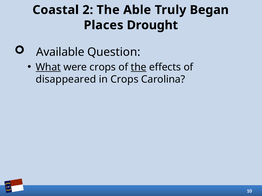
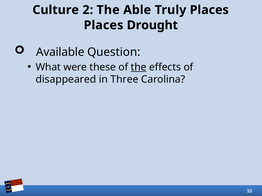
Coastal: Coastal -> Culture
Truly Began: Began -> Places
What underline: present -> none
were crops: crops -> these
in Crops: Crops -> Three
